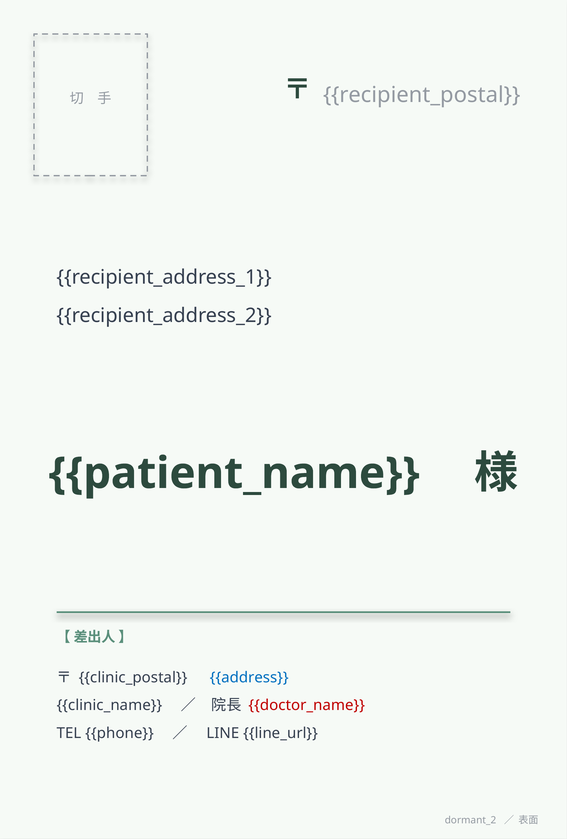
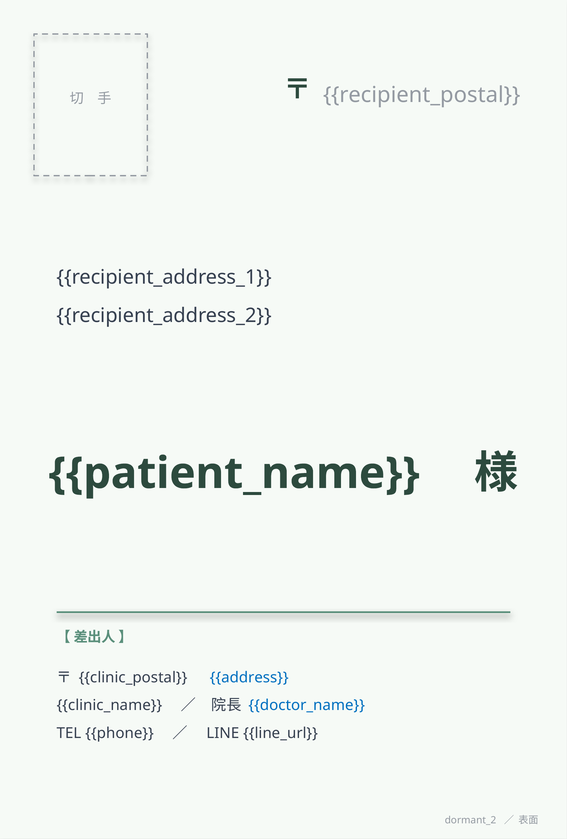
doctor_name colour: red -> blue
